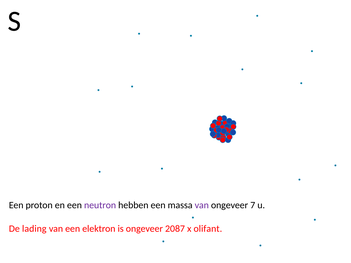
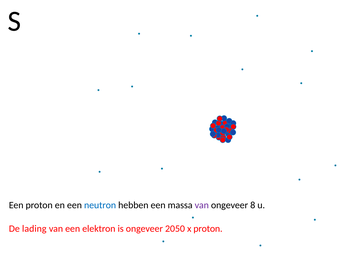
neutron colour: purple -> blue
7: 7 -> 8
2087: 2087 -> 2050
x olifant: olifant -> proton
